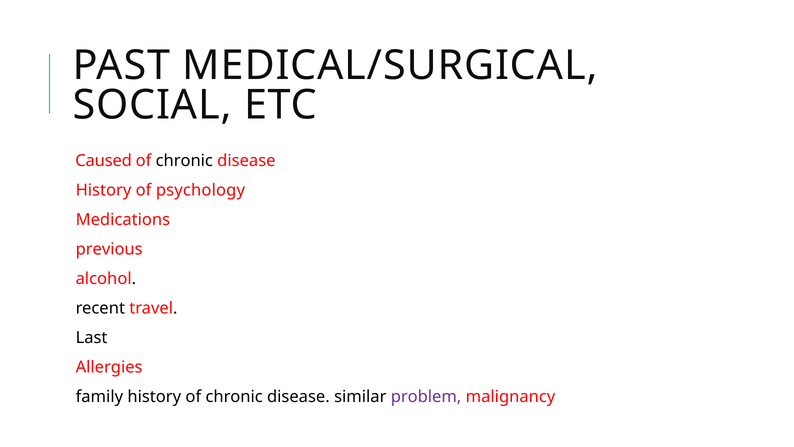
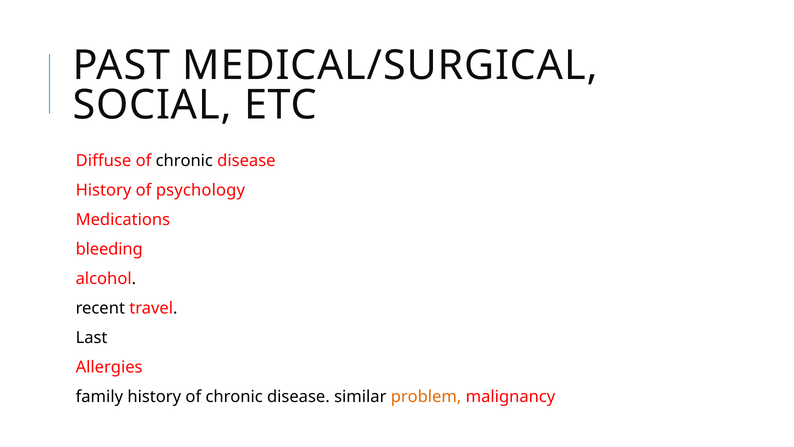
Caused: Caused -> Diffuse
previous: previous -> bleeding
problem colour: purple -> orange
